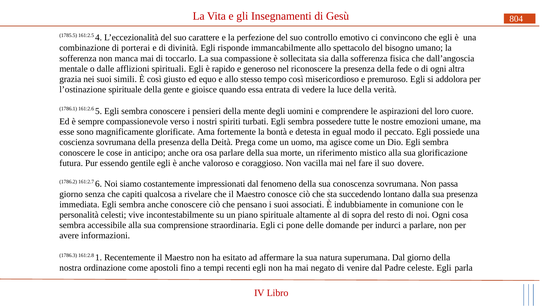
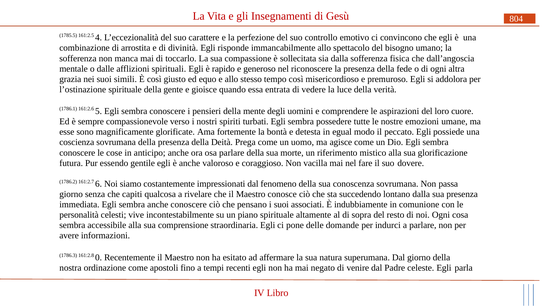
porterai: porterai -> arrostita
1: 1 -> 0
